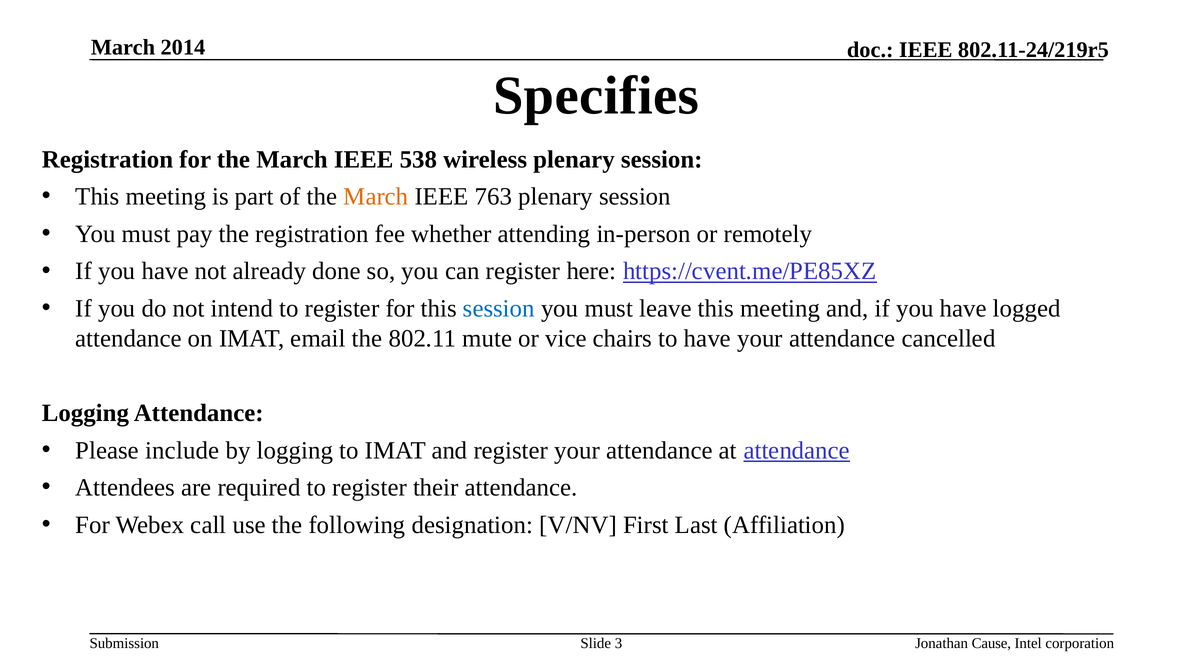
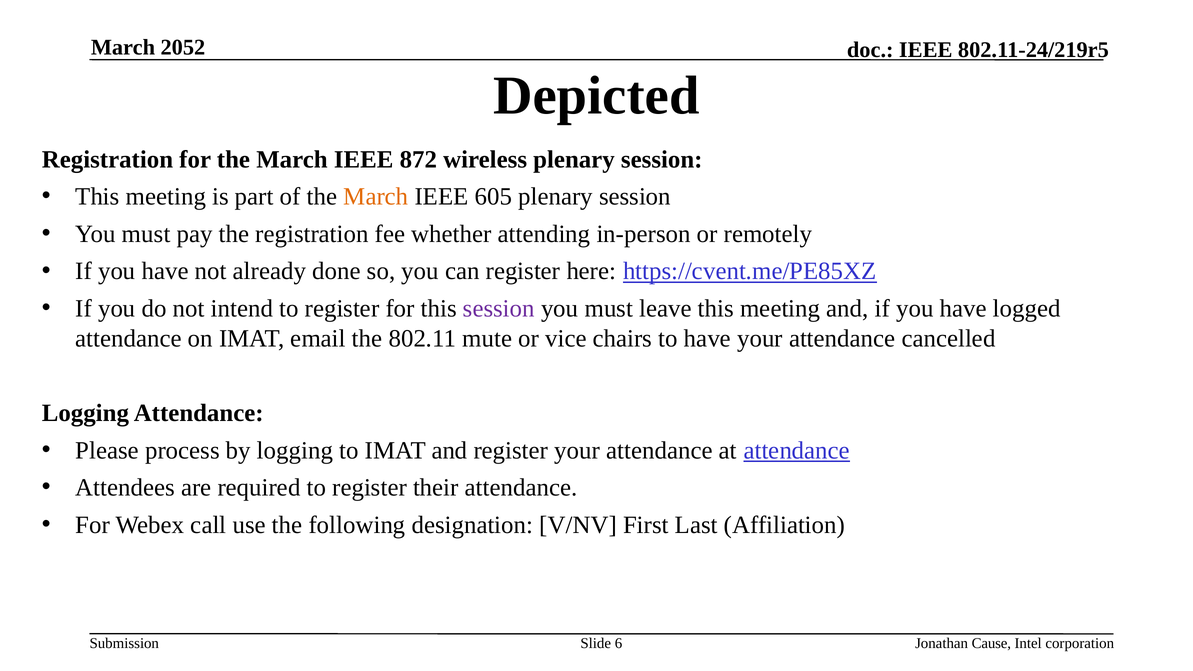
2014: 2014 -> 2052
Specifies: Specifies -> Depicted
538: 538 -> 872
763: 763 -> 605
session at (499, 309) colour: blue -> purple
include: include -> process
3: 3 -> 6
